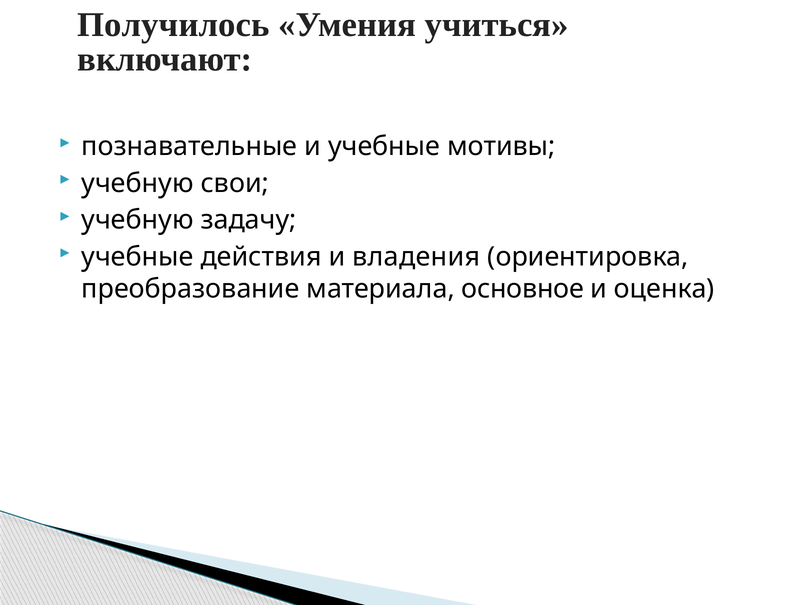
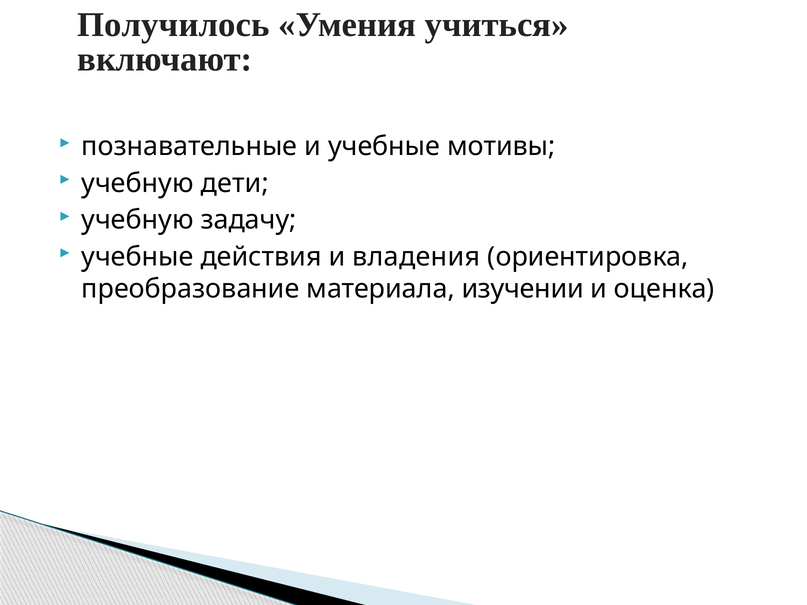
свои: свои -> дети
основное: основное -> изучении
